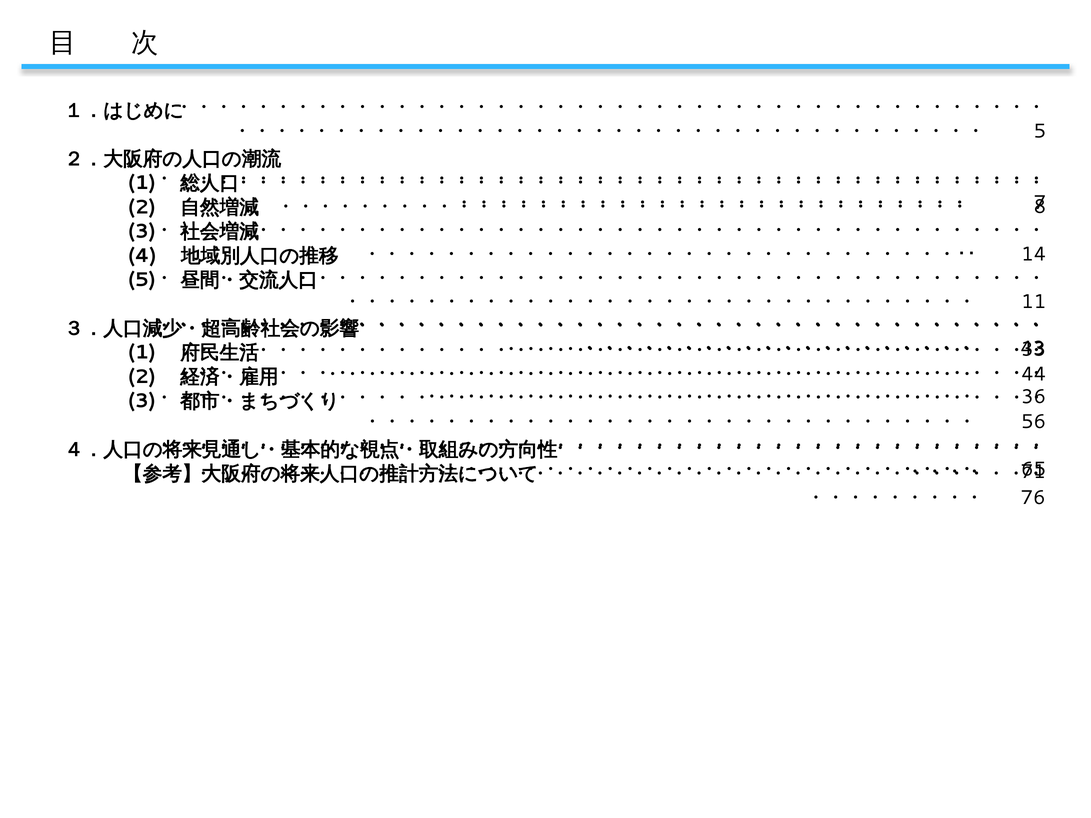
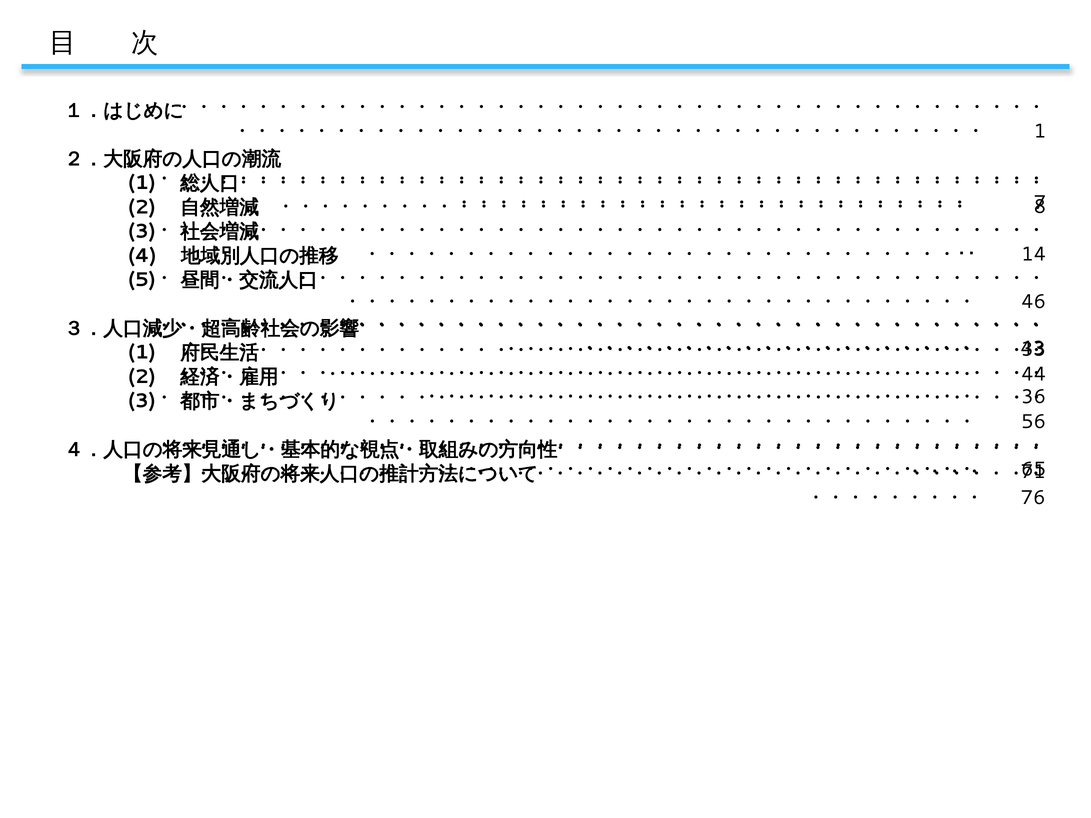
5 at (1040, 131): 5 -> 1
11: 11 -> 46
